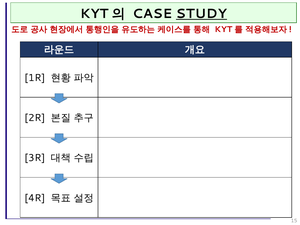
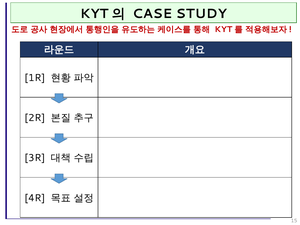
STUDY underline: present -> none
